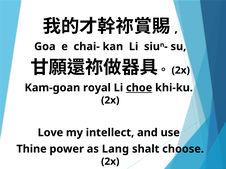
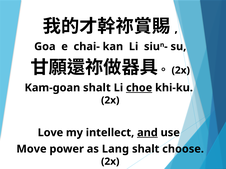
Kam-goan royal: royal -> shalt
and underline: none -> present
Thine: Thine -> Move
